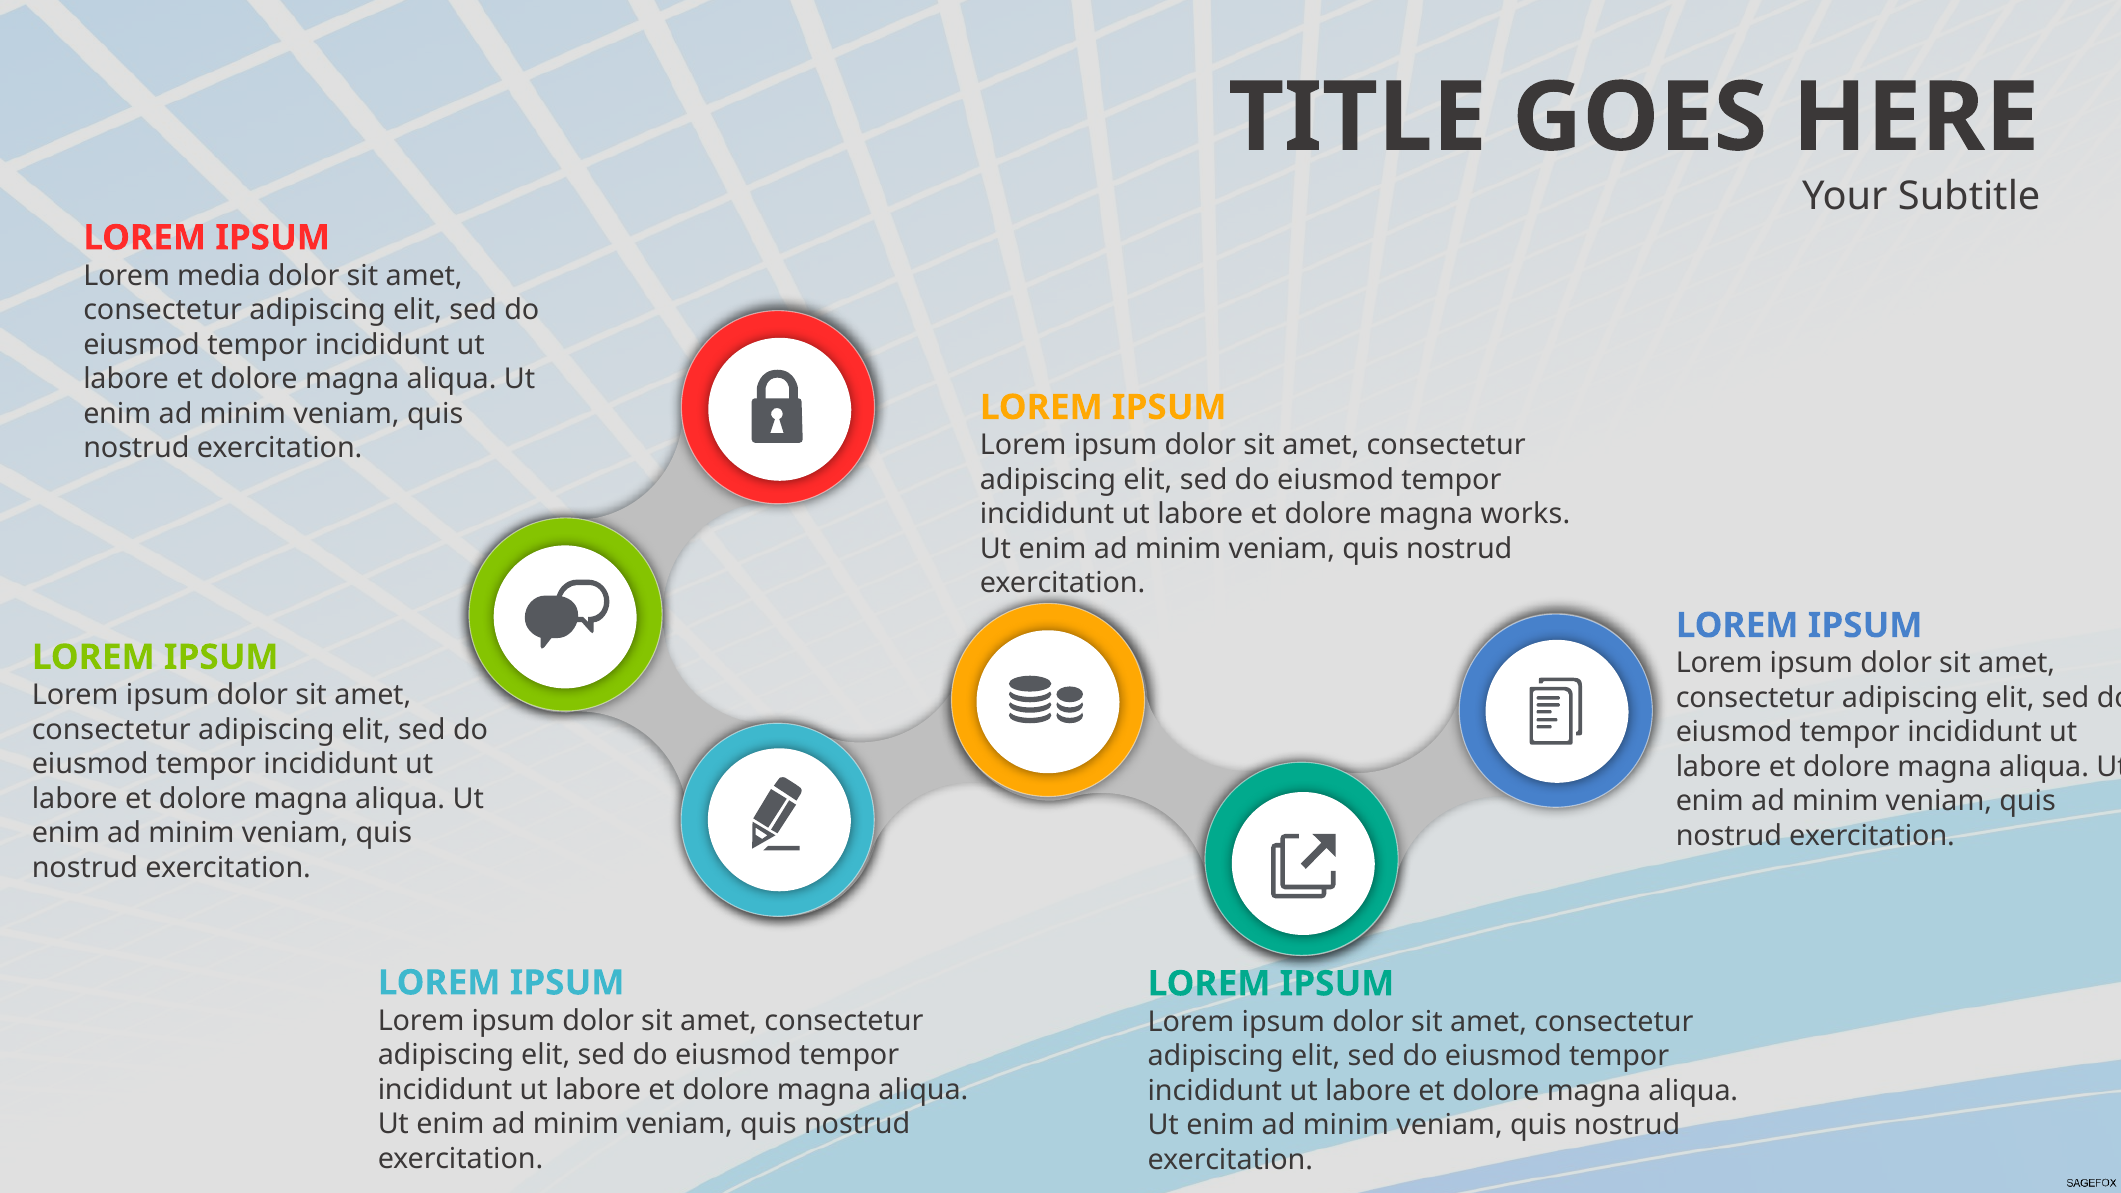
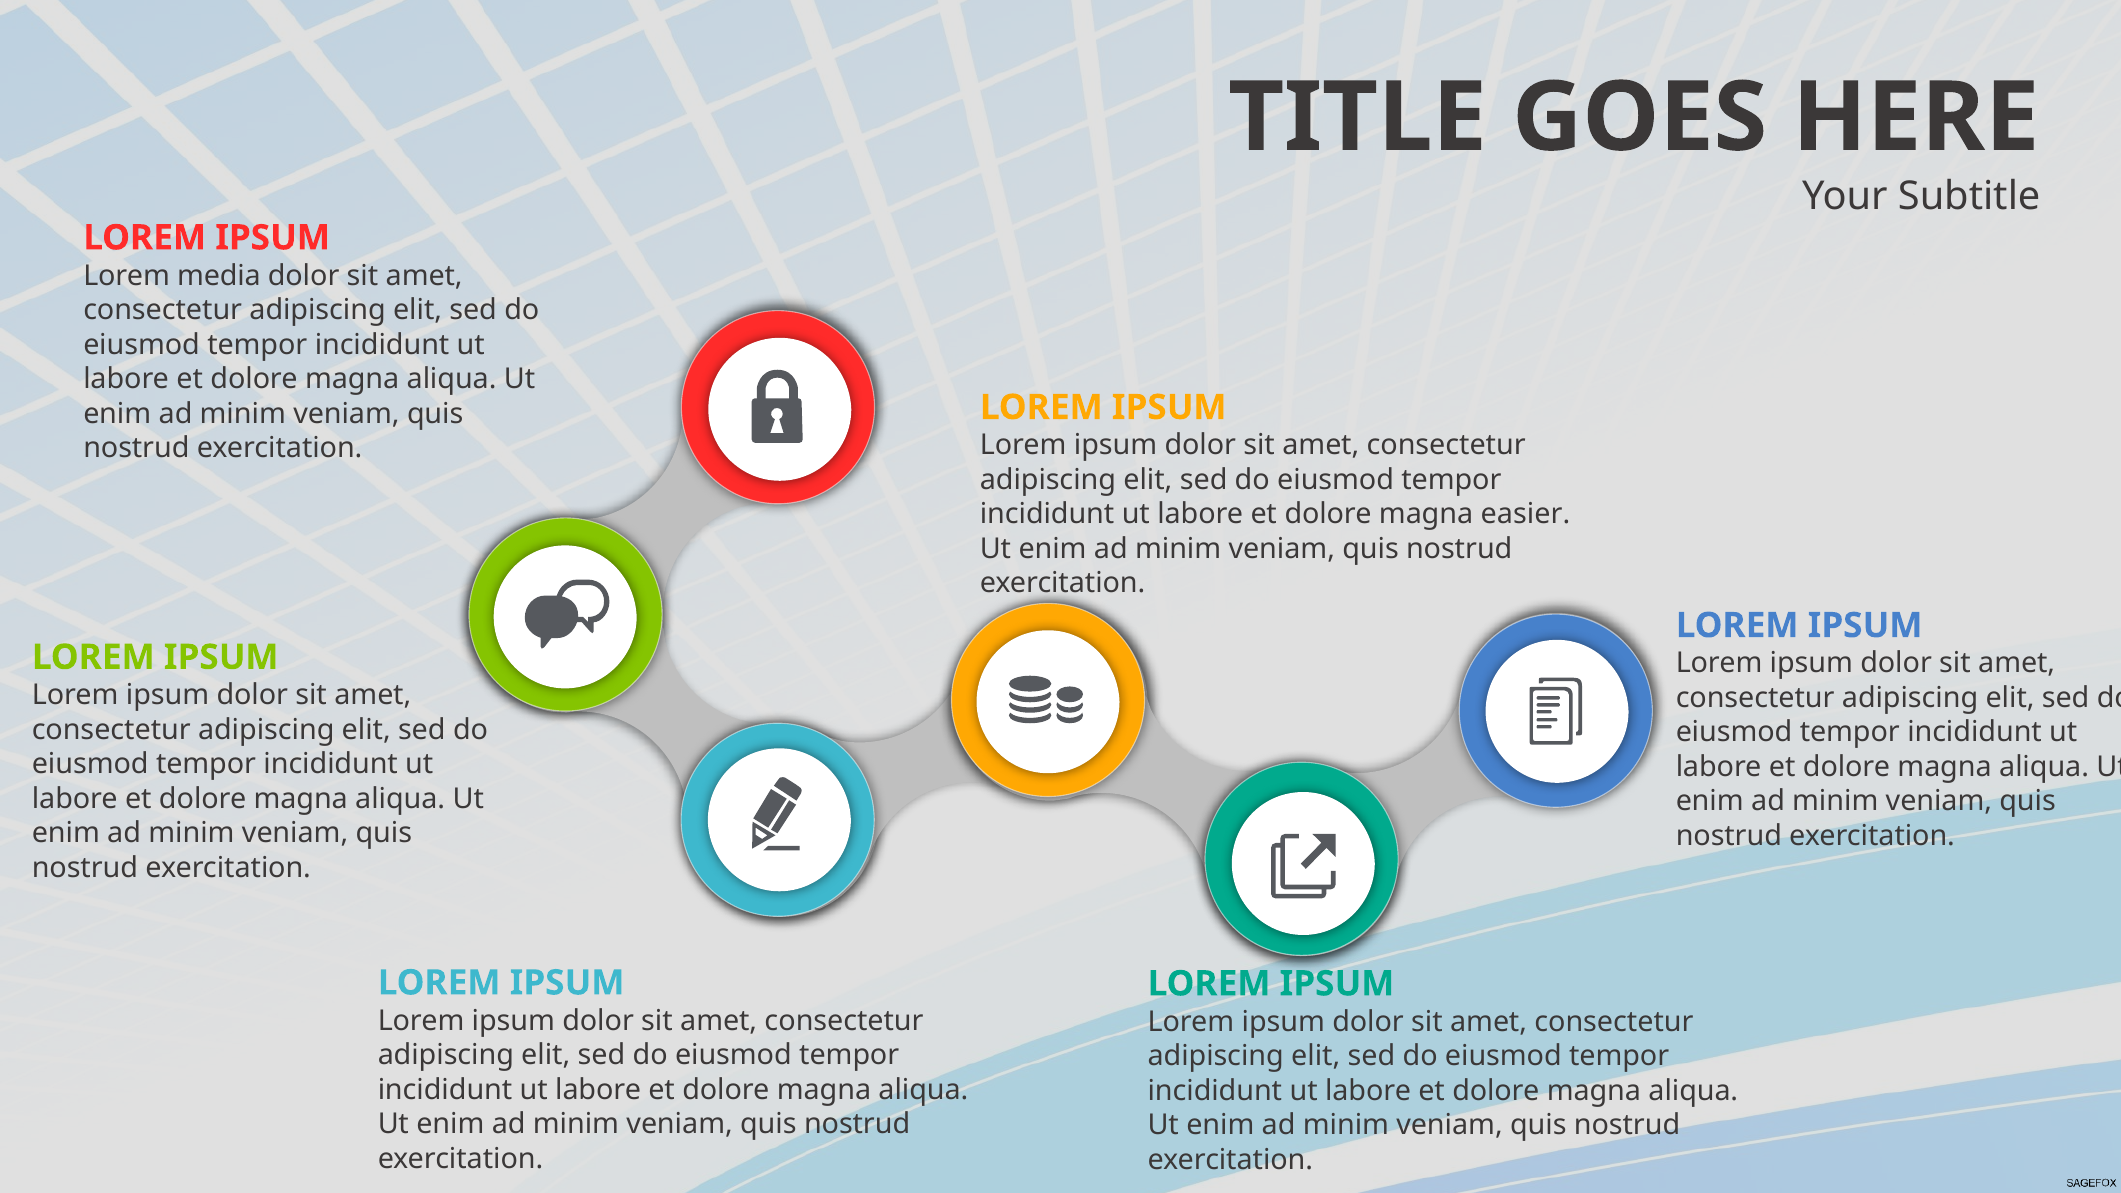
works: works -> easier
